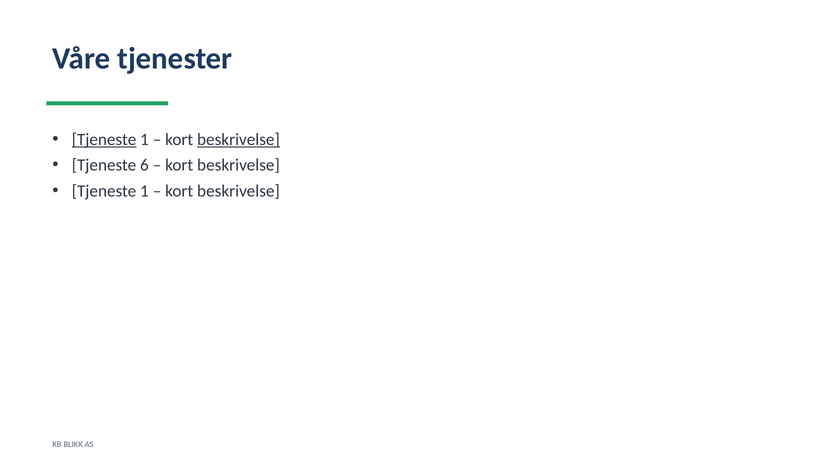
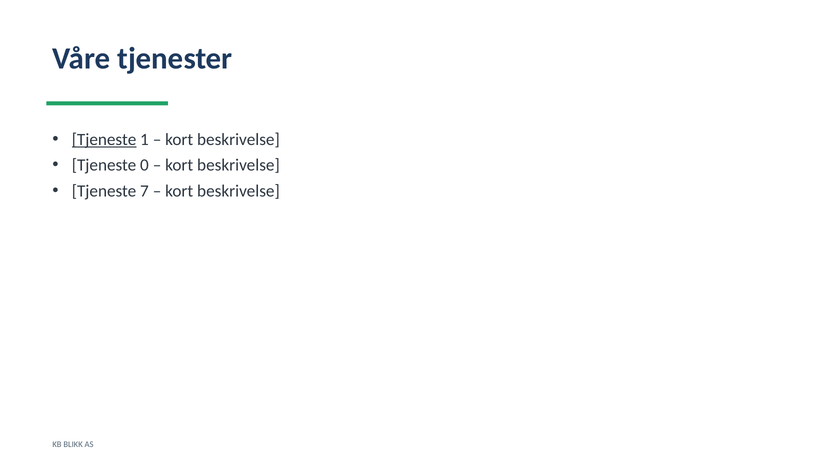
beskrivelse at (238, 140) underline: present -> none
6: 6 -> 0
1 at (144, 191): 1 -> 7
